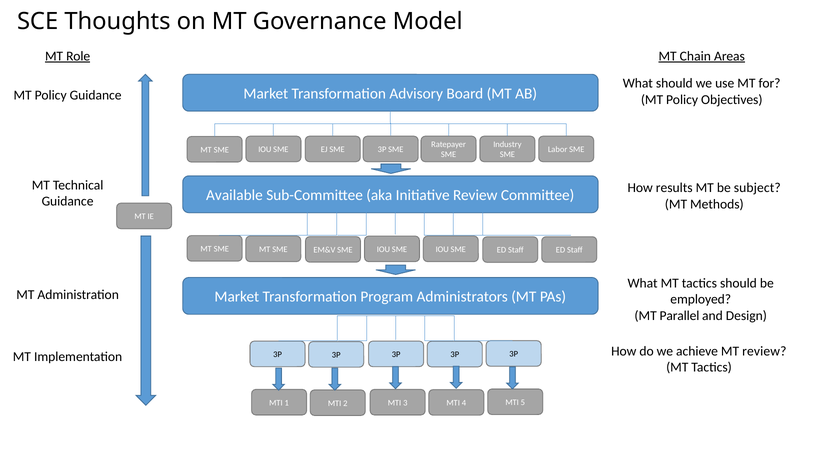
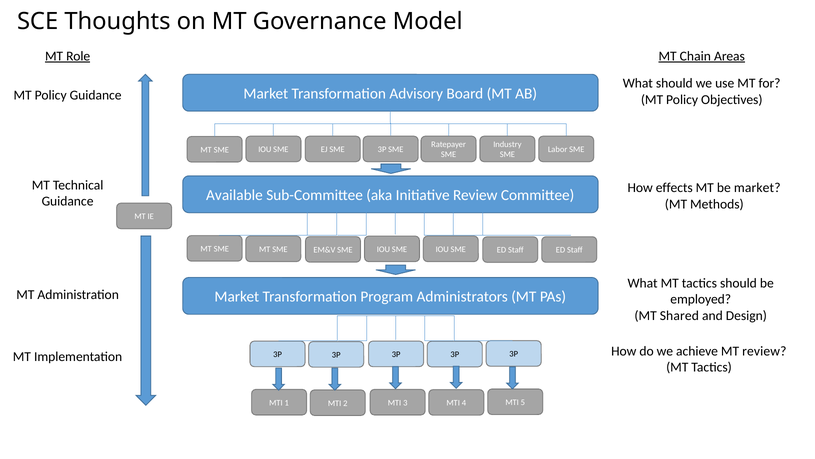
results: results -> effects
be subject: subject -> market
Parallel: Parallel -> Shared
